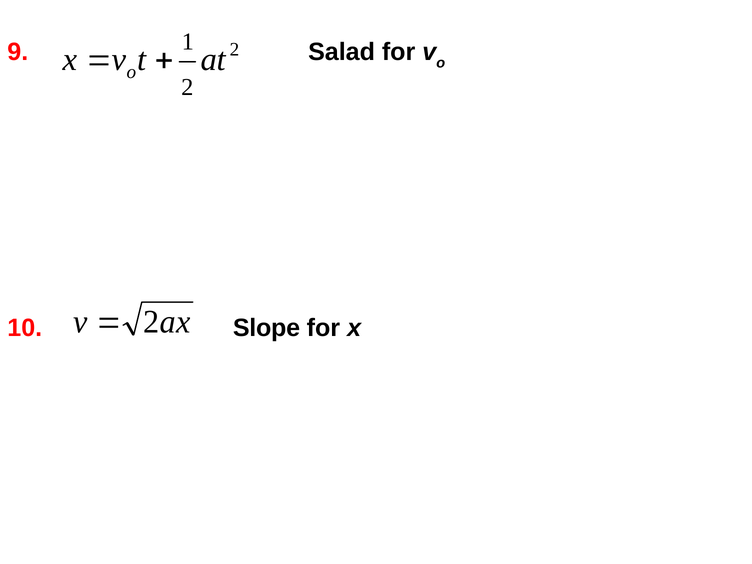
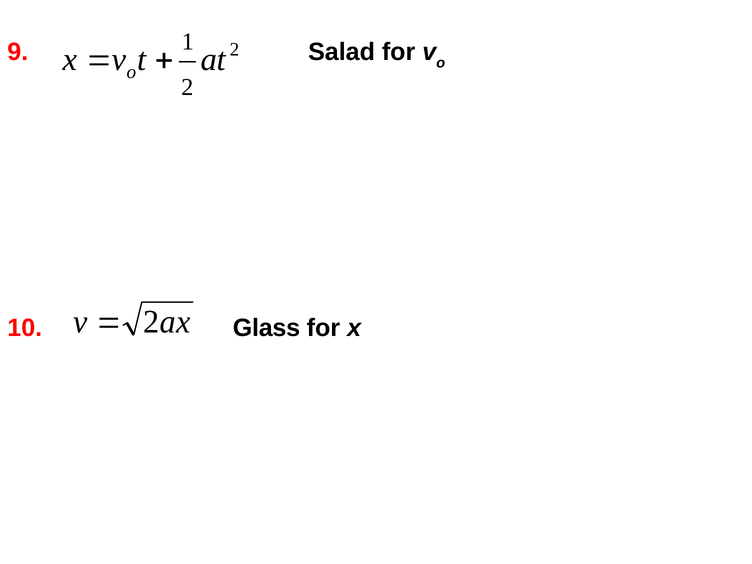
Slope: Slope -> Glass
